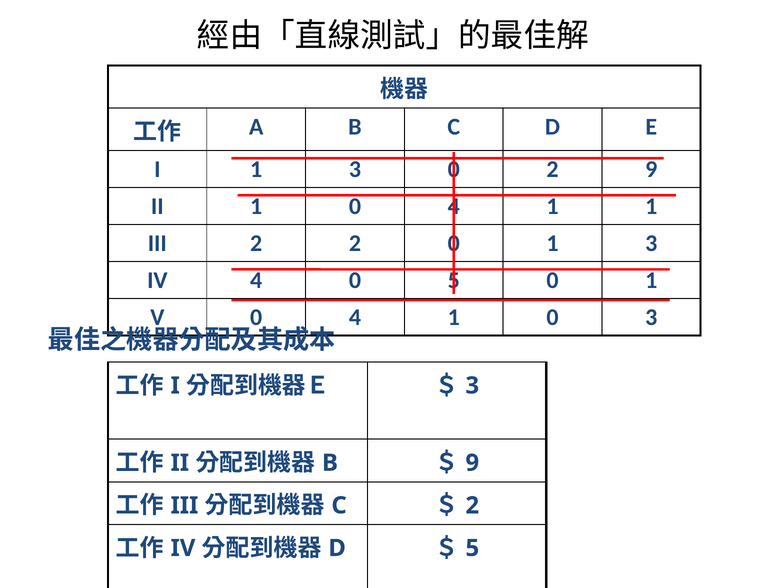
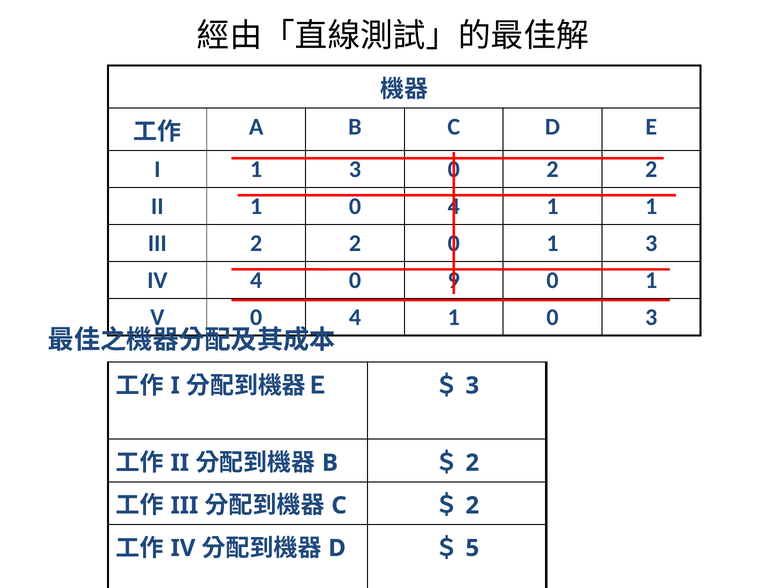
0 2 9: 9 -> 2
0 5: 5 -> 9
9 at (472, 463): 9 -> 2
